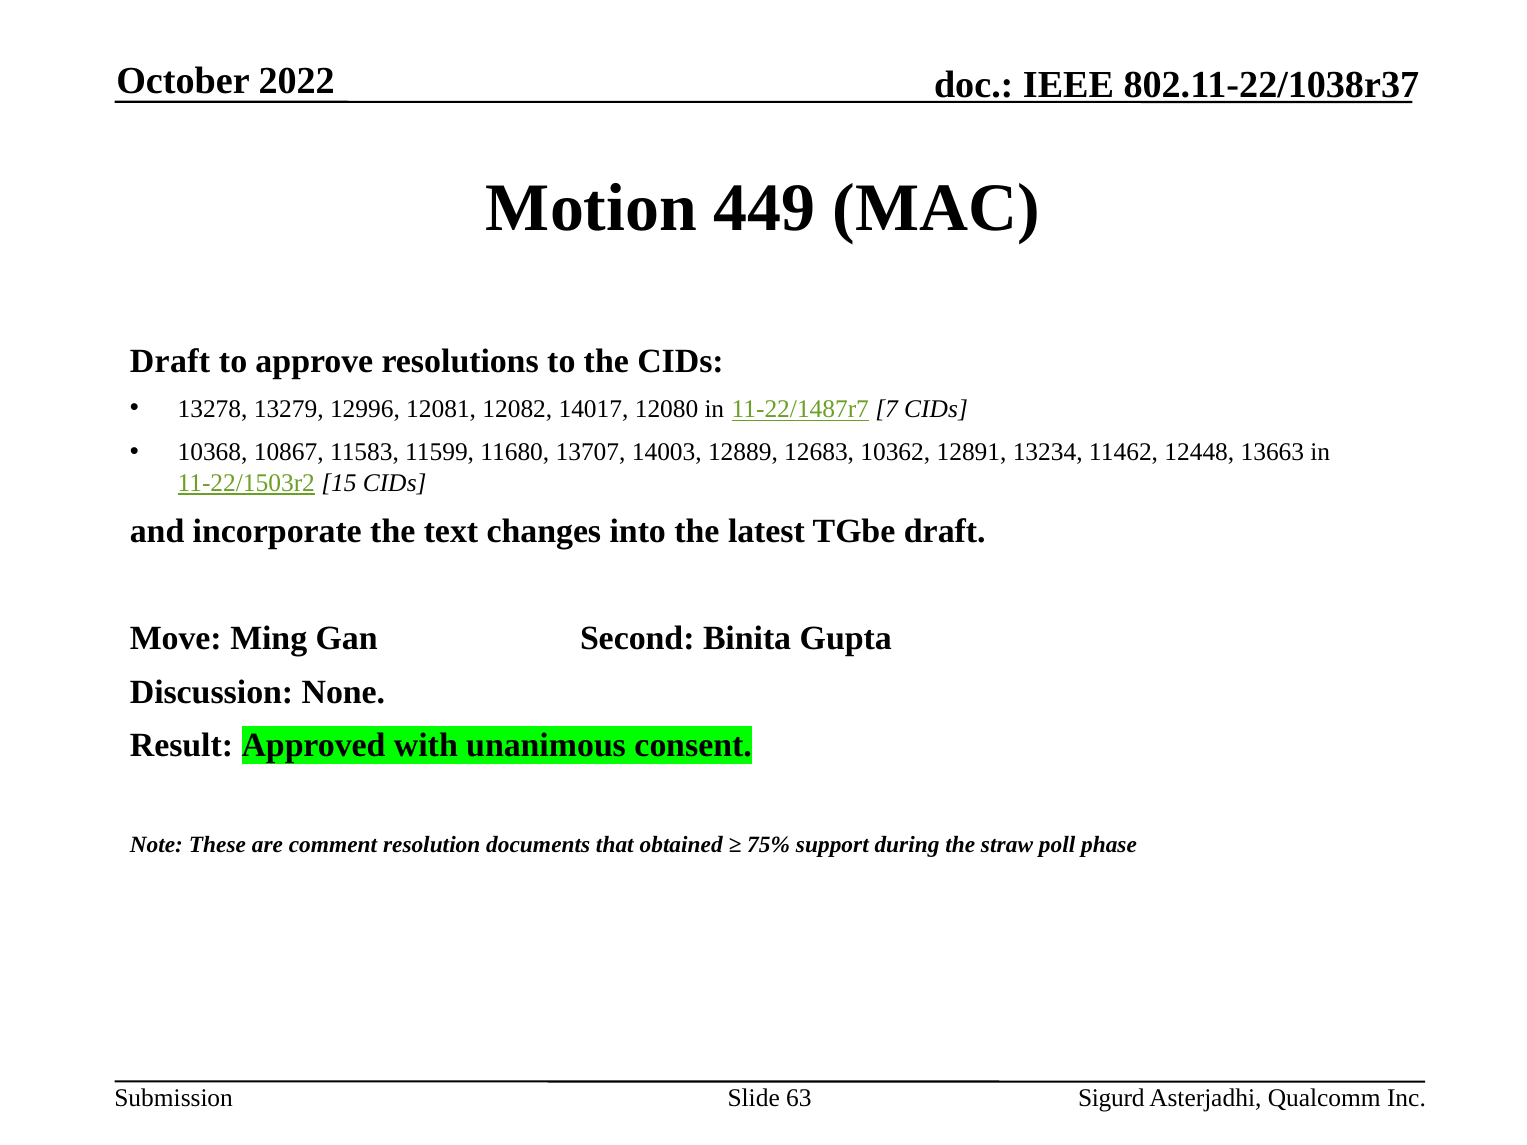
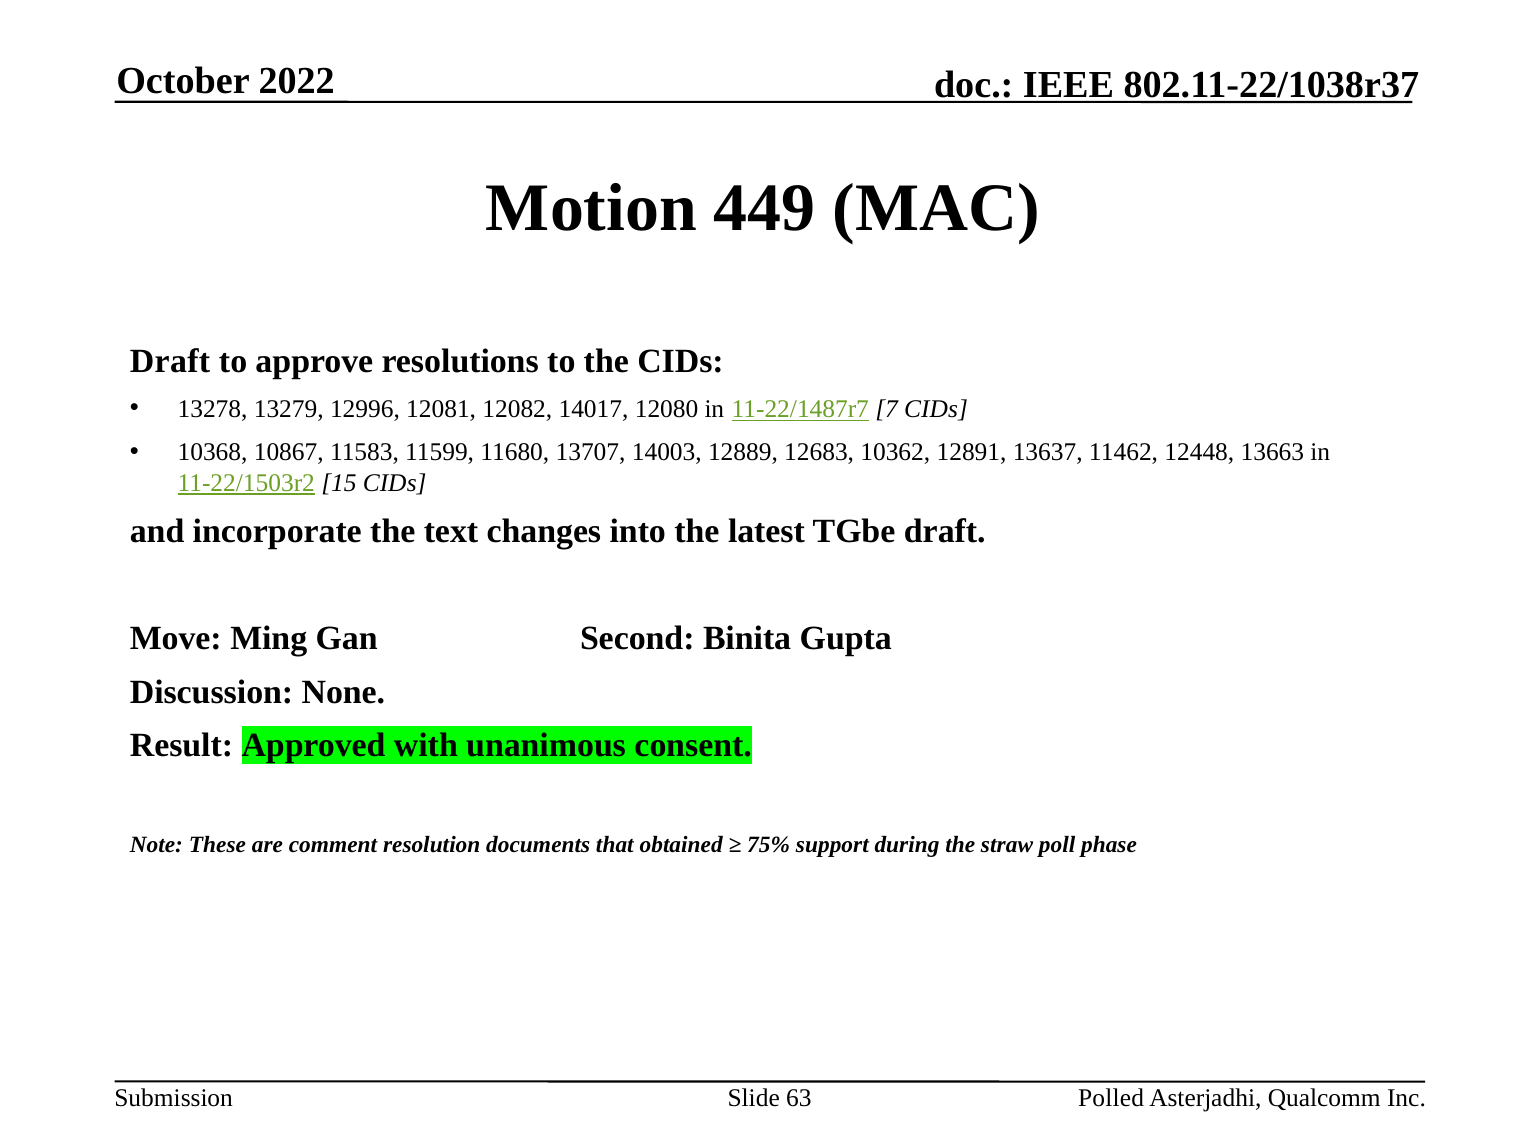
13234: 13234 -> 13637
Sigurd: Sigurd -> Polled
